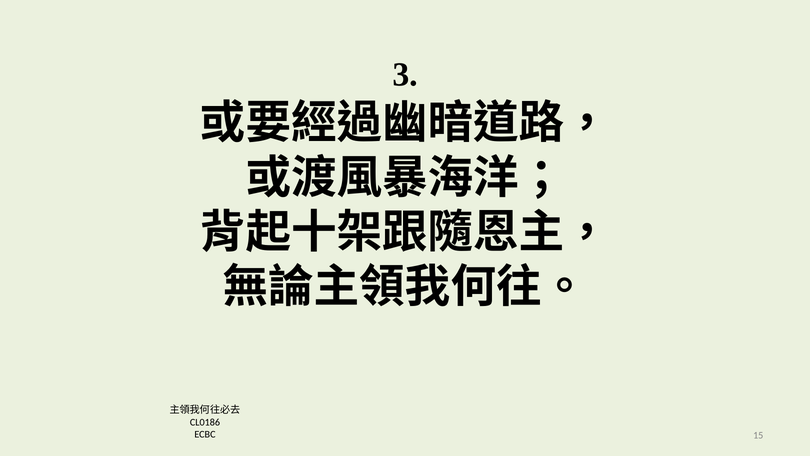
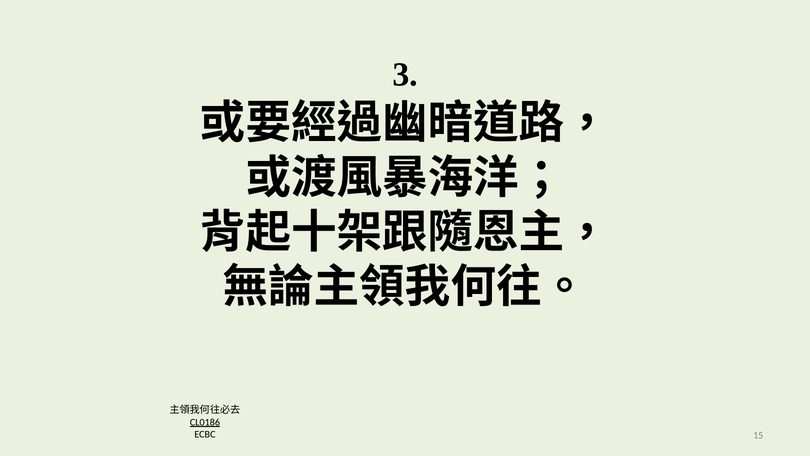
CL0186 underline: none -> present
